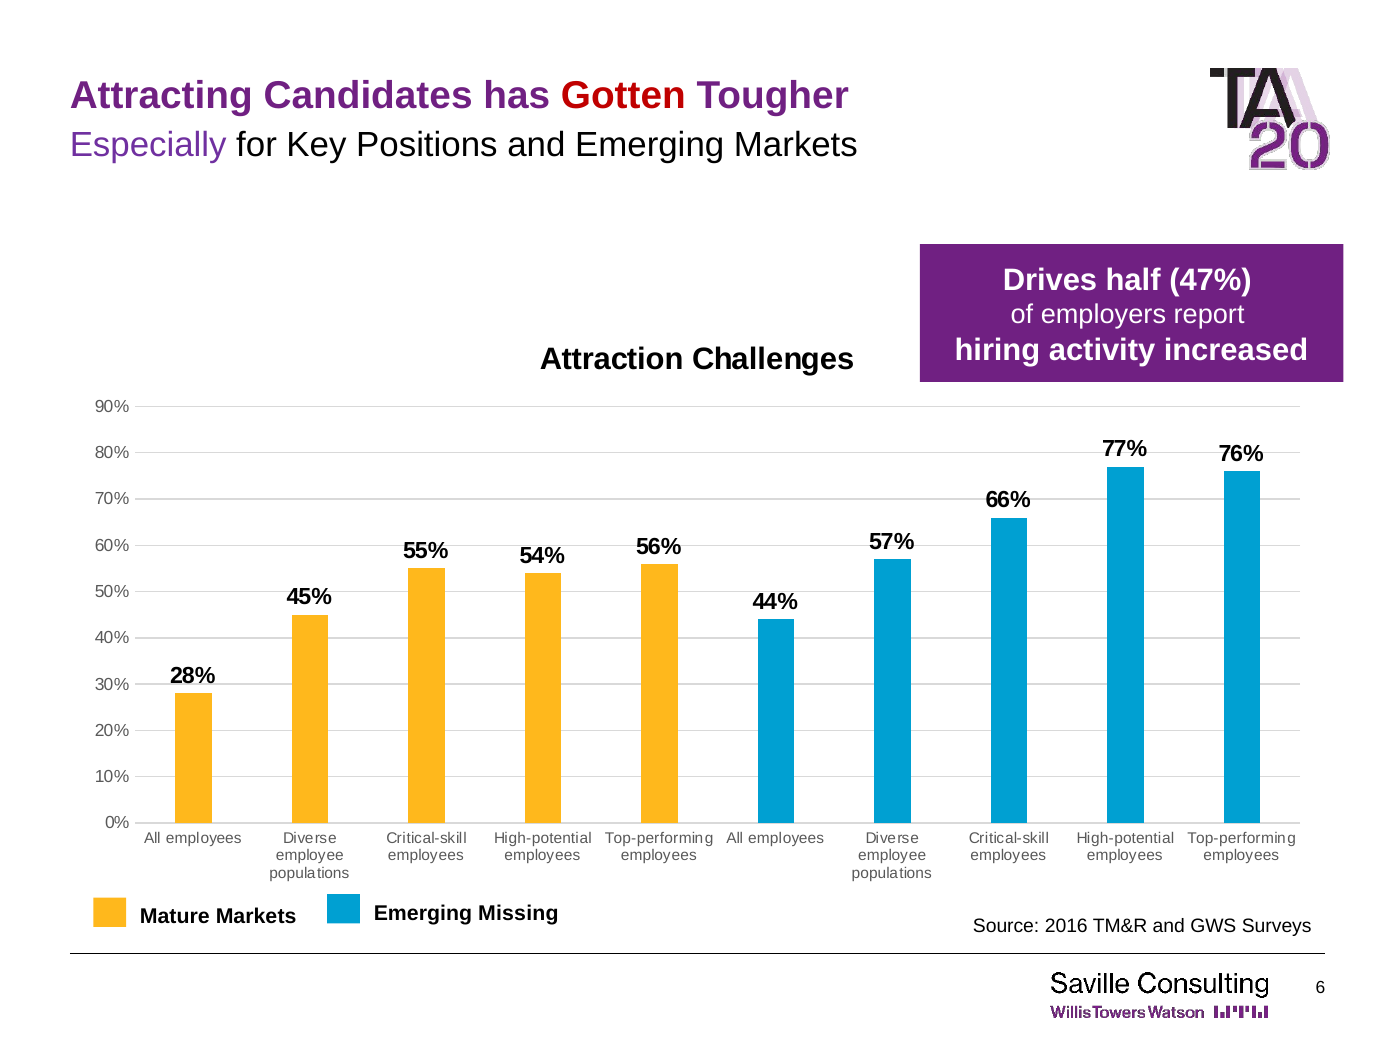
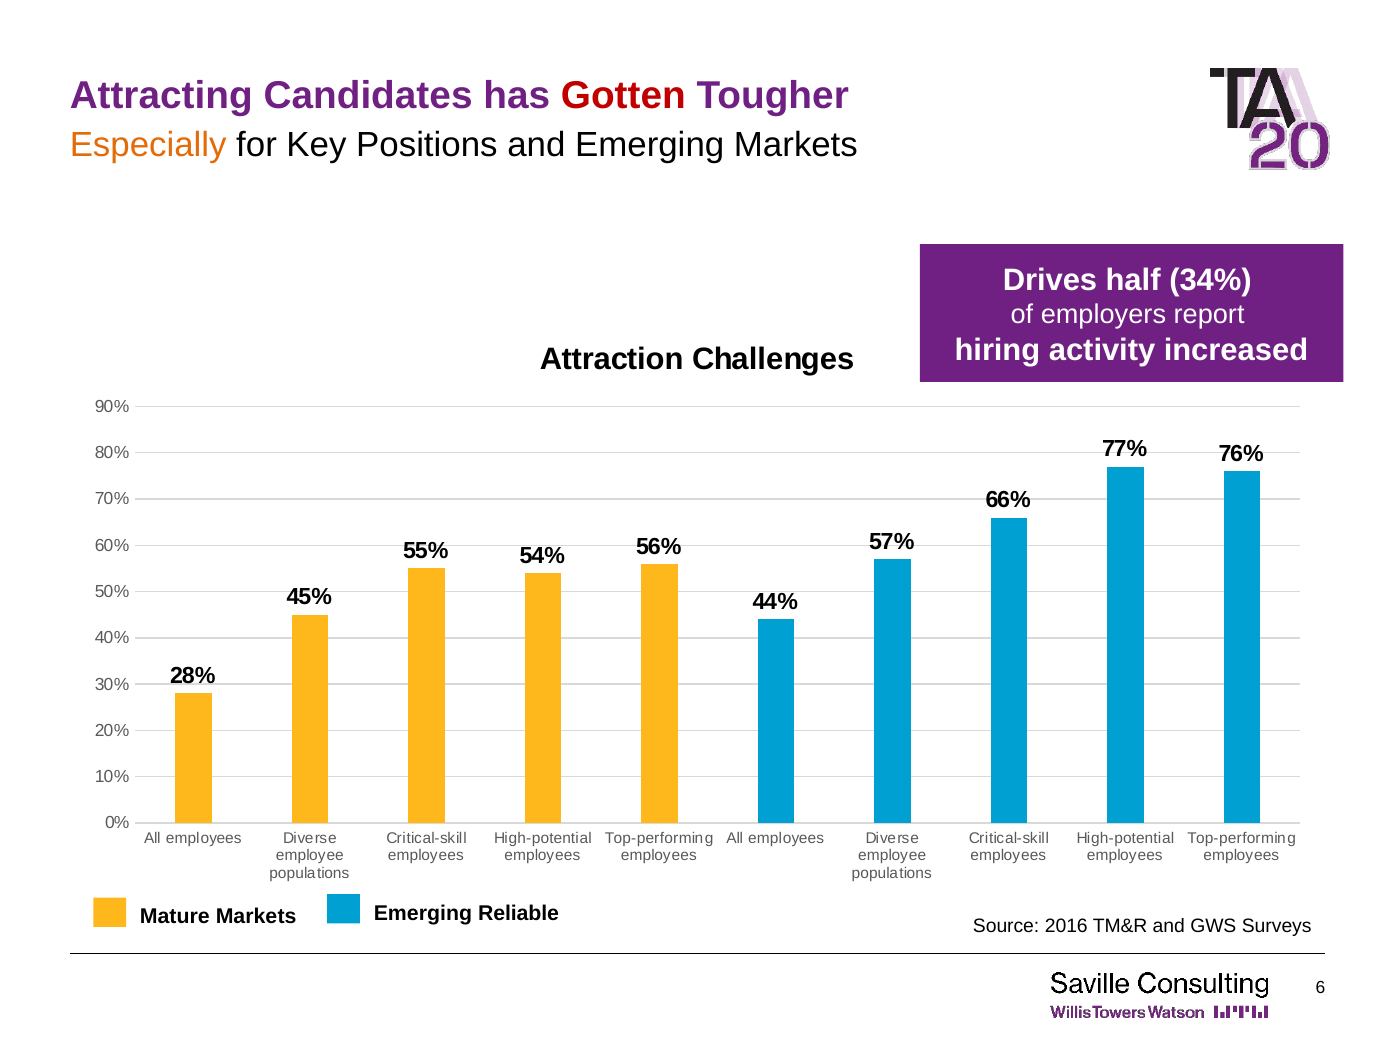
Especially colour: purple -> orange
47%: 47% -> 34%
Missing: Missing -> Reliable
